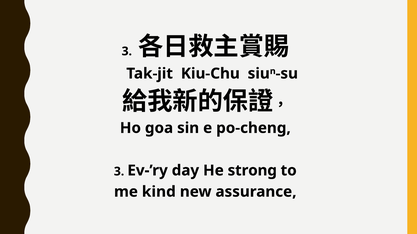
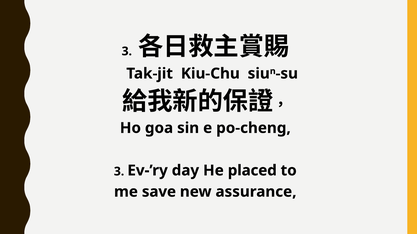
strong: strong -> placed
kind: kind -> save
